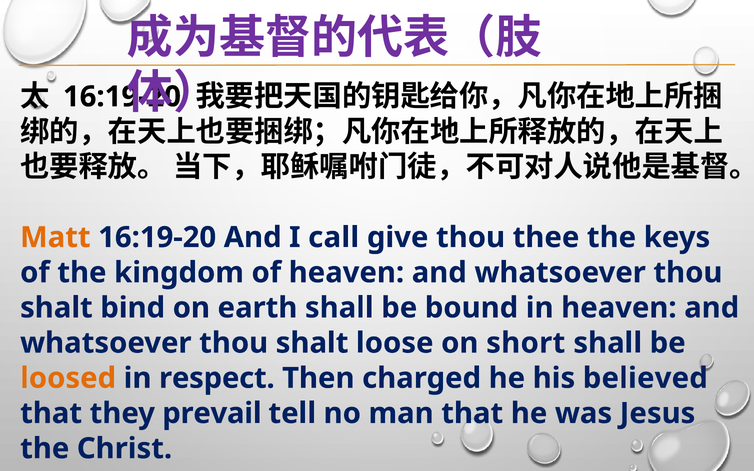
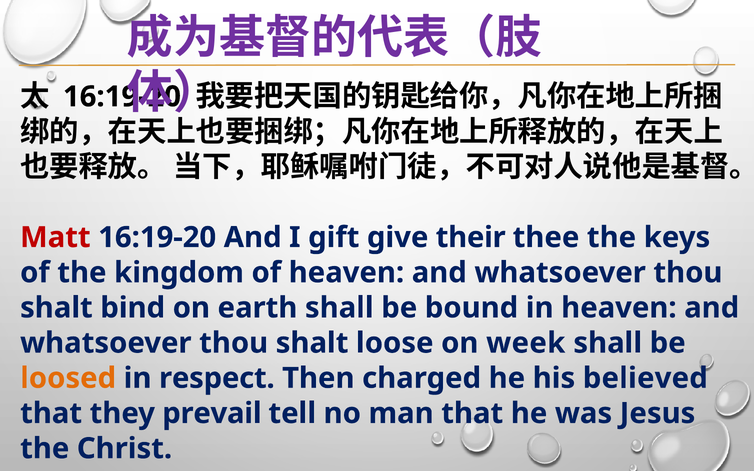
Matt colour: orange -> red
call: call -> gift
give thou: thou -> their
short: short -> week
